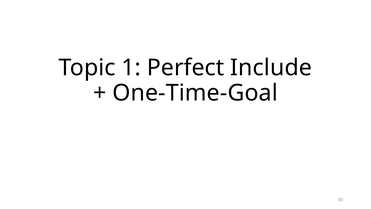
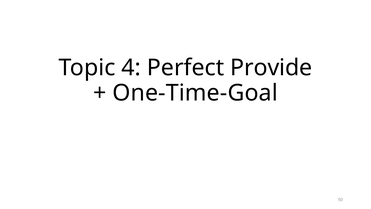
1: 1 -> 4
Include: Include -> Provide
